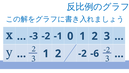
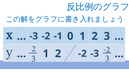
-2 -6: -6 -> -3
